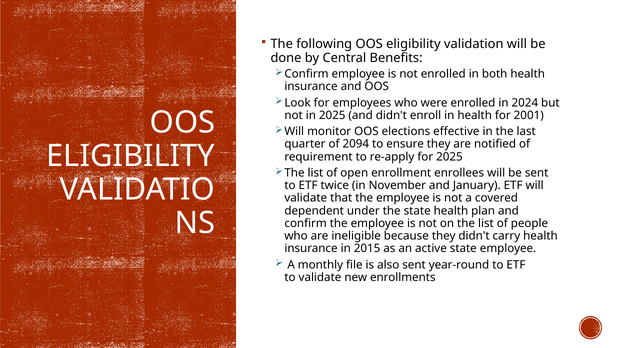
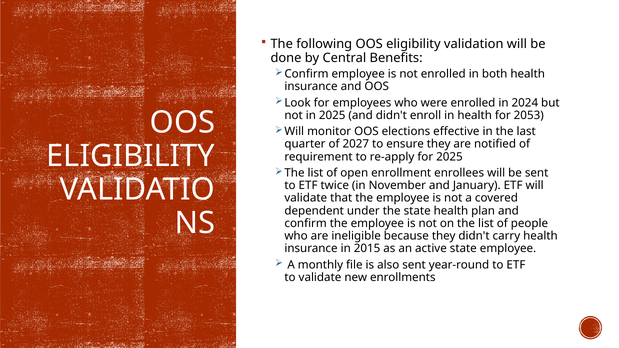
2001: 2001 -> 2053
2094: 2094 -> 2027
